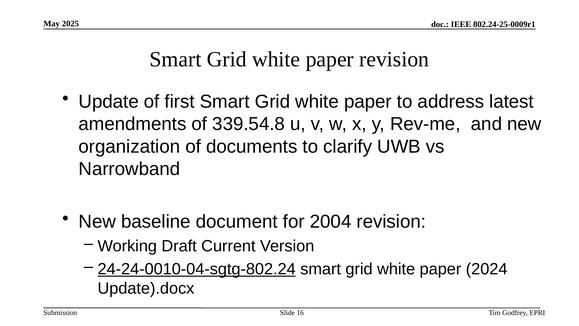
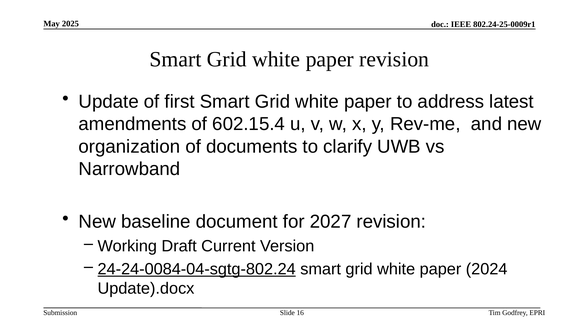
339.54.8: 339.54.8 -> 602.15.4
2004: 2004 -> 2027
24-24-0010-04-sgtg-802.24: 24-24-0010-04-sgtg-802.24 -> 24-24-0084-04-sgtg-802.24
